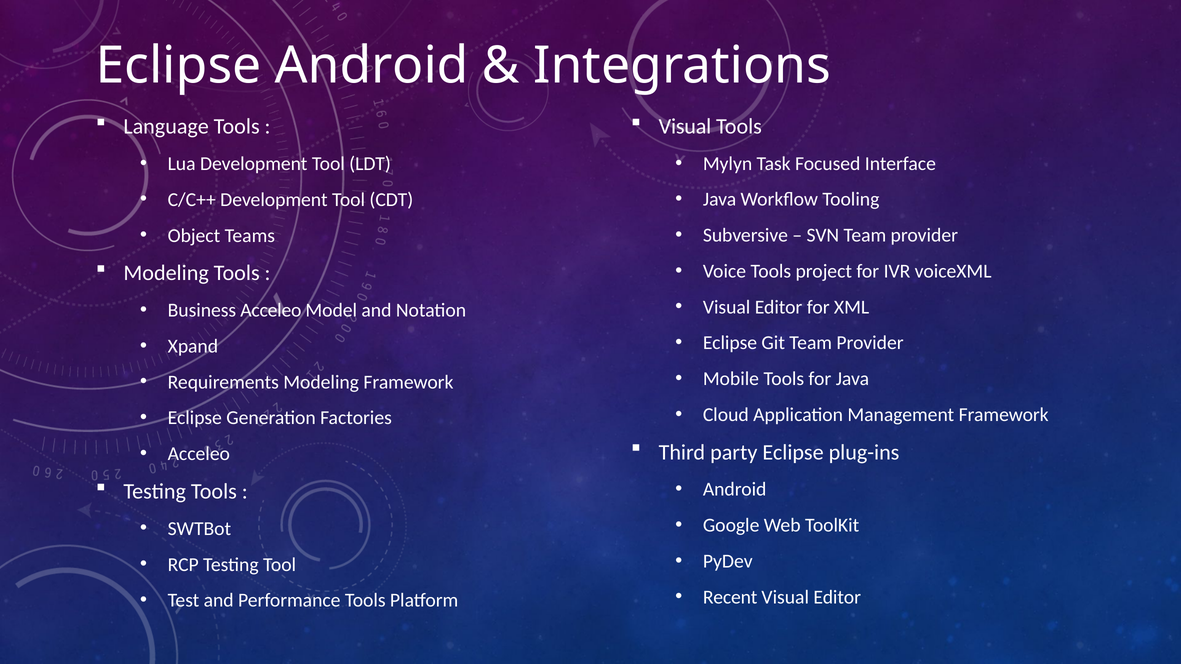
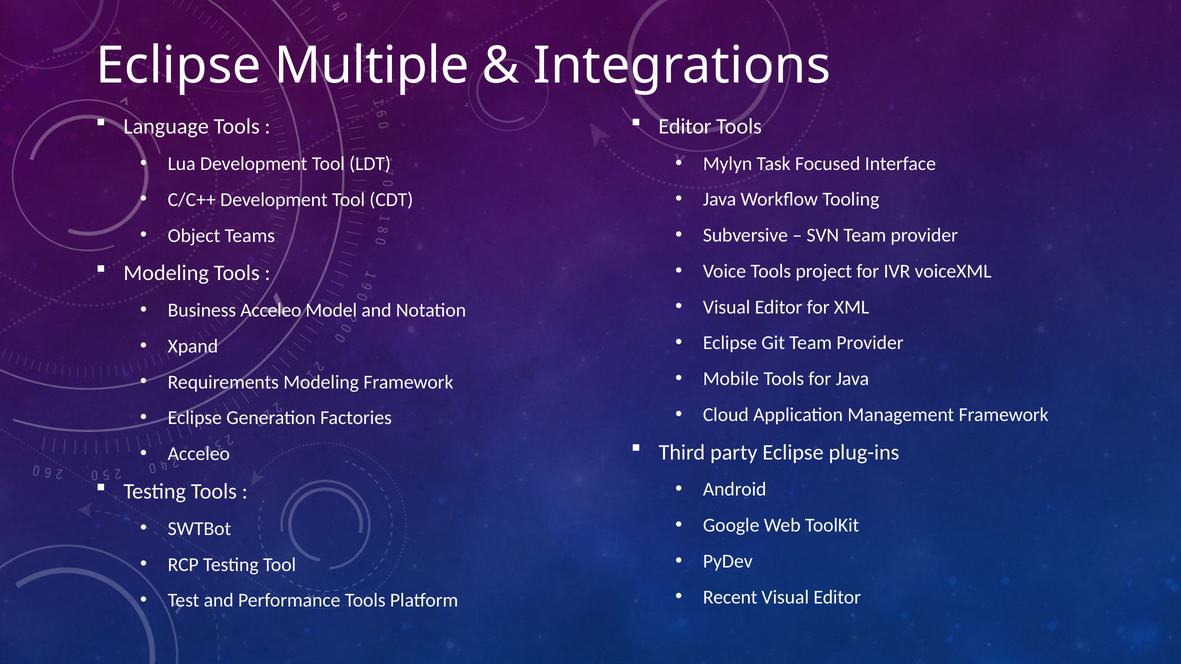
Eclipse Android: Android -> Multiple
Visual at (685, 127): Visual -> Editor
